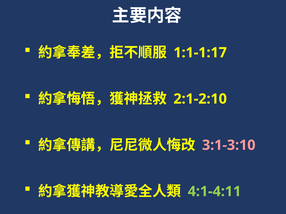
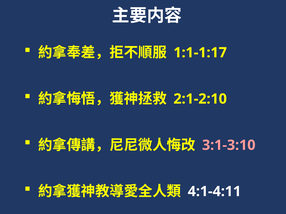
4:1-4:11 colour: light green -> white
